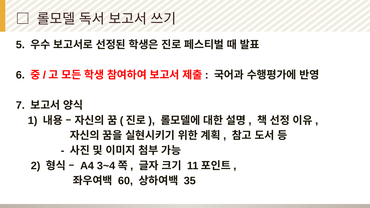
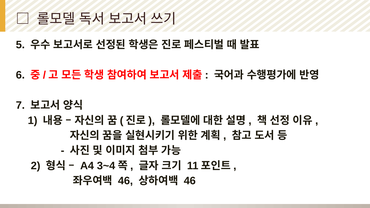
60 at (125, 181): 60 -> 46
35 at (190, 181): 35 -> 46
